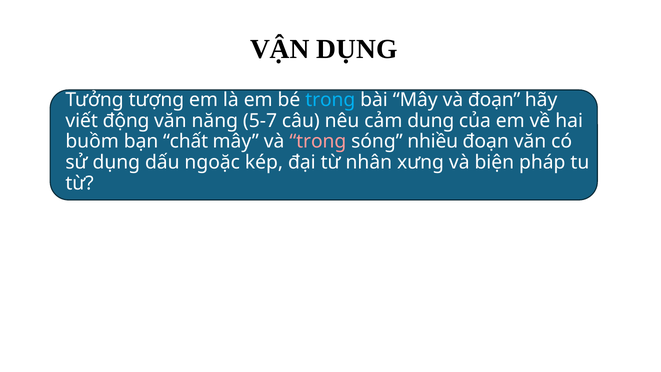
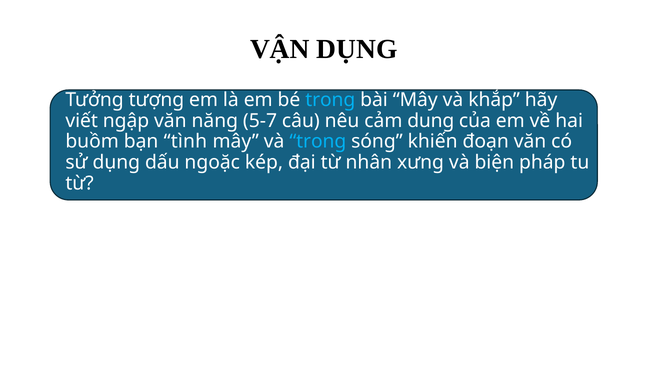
và đoạn: đoạn -> khắp
động: động -> ngập
chất: chất -> tình
trong at (318, 141) colour: pink -> light blue
nhiều: nhiều -> khiến
